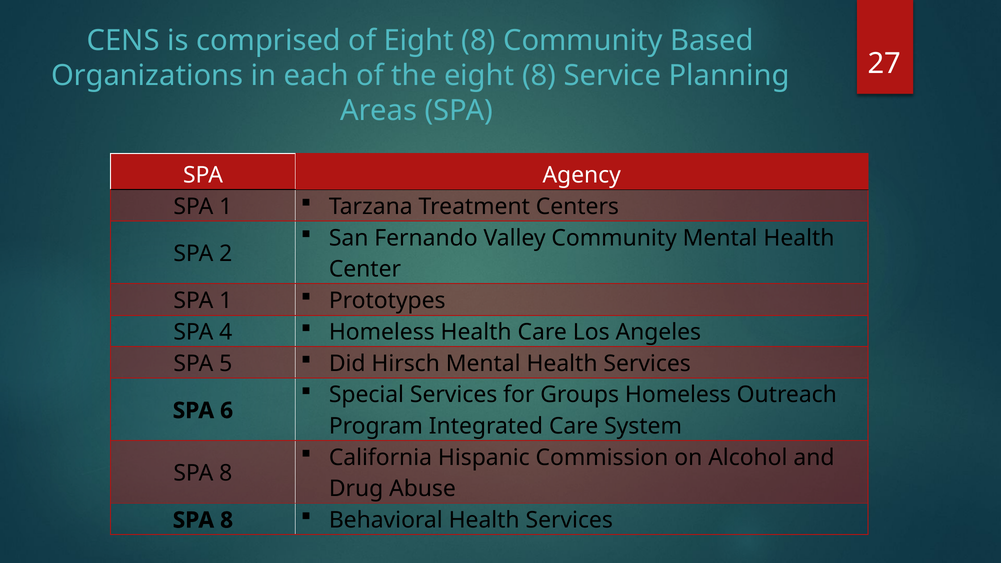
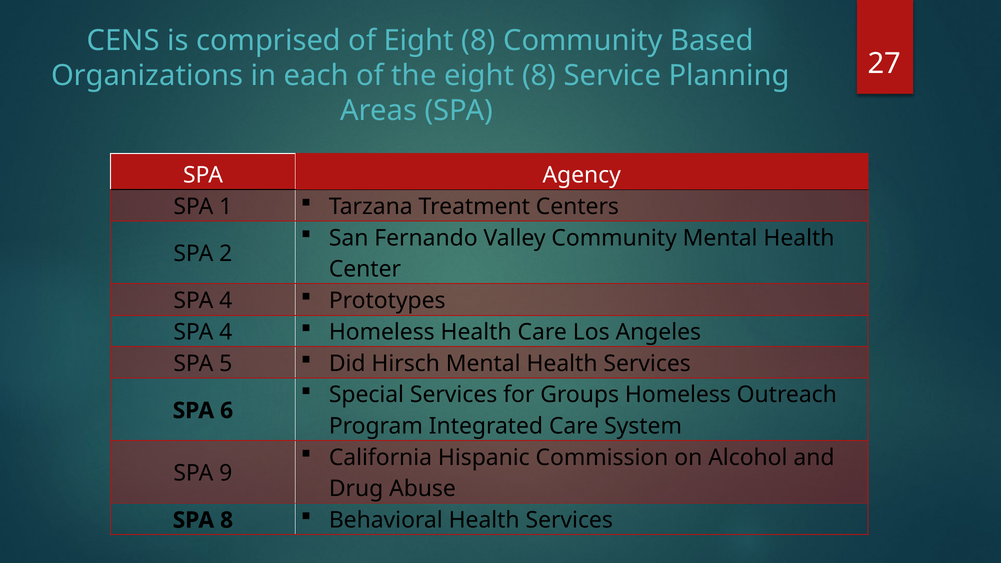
1 at (226, 301): 1 -> 4
8 at (226, 473): 8 -> 9
